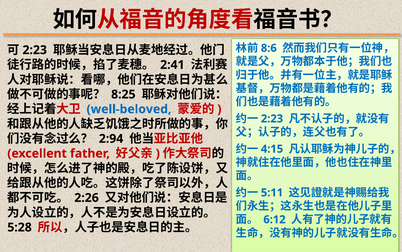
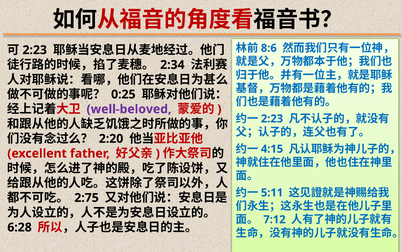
2:41: 2:41 -> 2:34
8:25: 8:25 -> 0:25
well-beloved colour: blue -> purple
2:94: 2:94 -> 2:20
2:26: 2:26 -> 2:75
6:12: 6:12 -> 7:12
5:28: 5:28 -> 6:28
